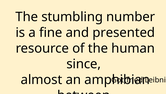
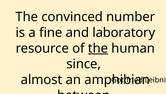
stumbling: stumbling -> convinced
presented: presented -> laboratory
the at (98, 48) underline: none -> present
